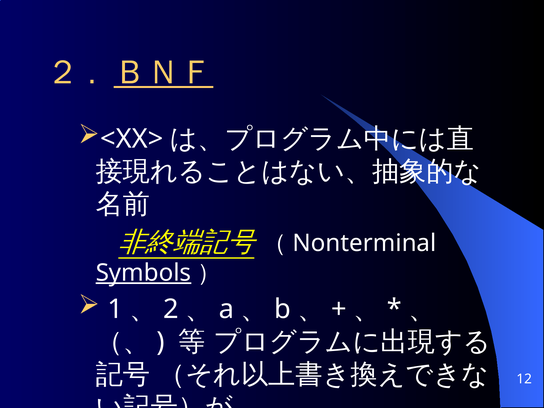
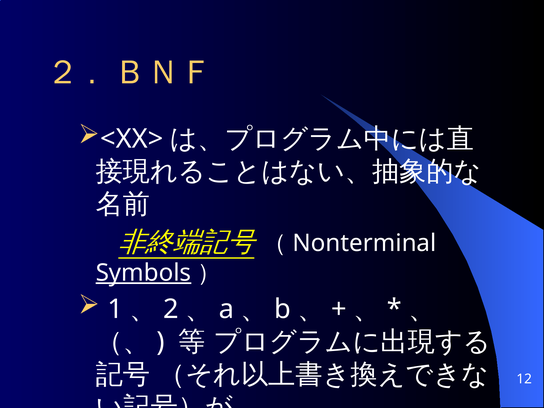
ＢＮＦ underline: present -> none
